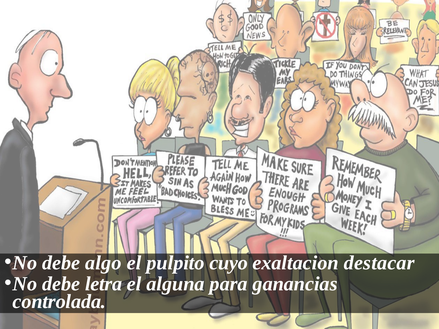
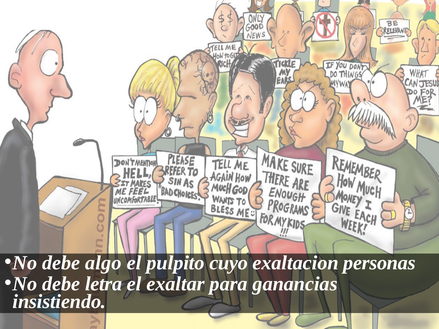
destacar: destacar -> personas
alguna: alguna -> exaltar
controlada: controlada -> insistiendo
